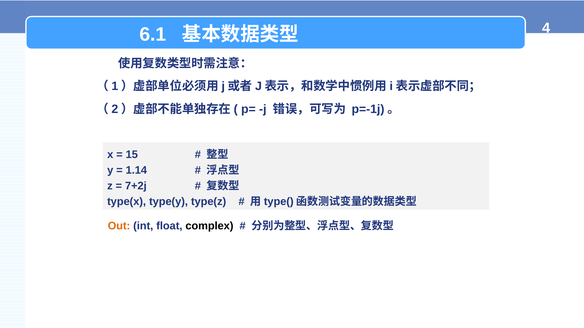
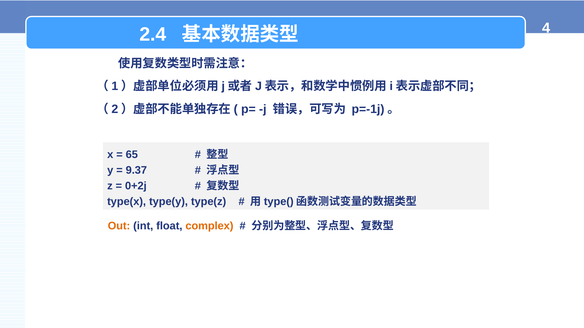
6.1: 6.1 -> 2.4
15: 15 -> 65
1.14: 1.14 -> 9.37
7+2j: 7+2j -> 0+2j
complex colour: black -> orange
